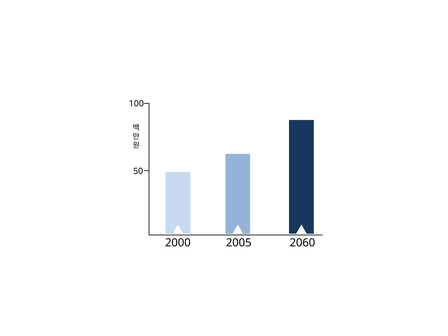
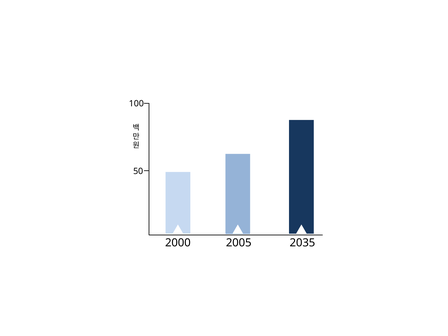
2060: 2060 -> 2035
